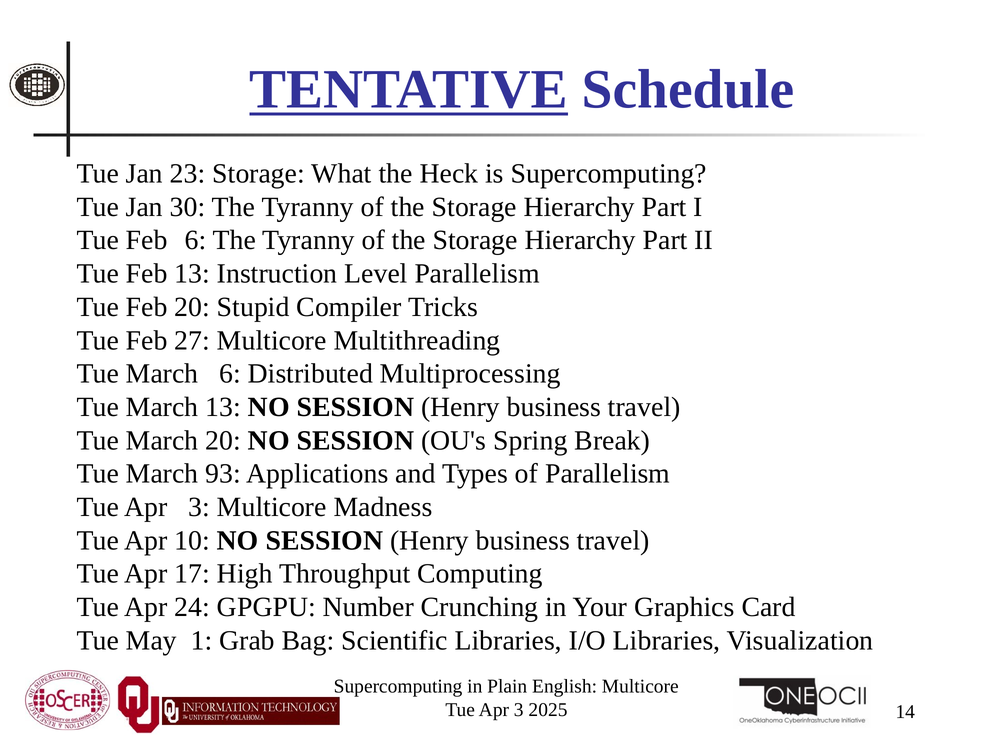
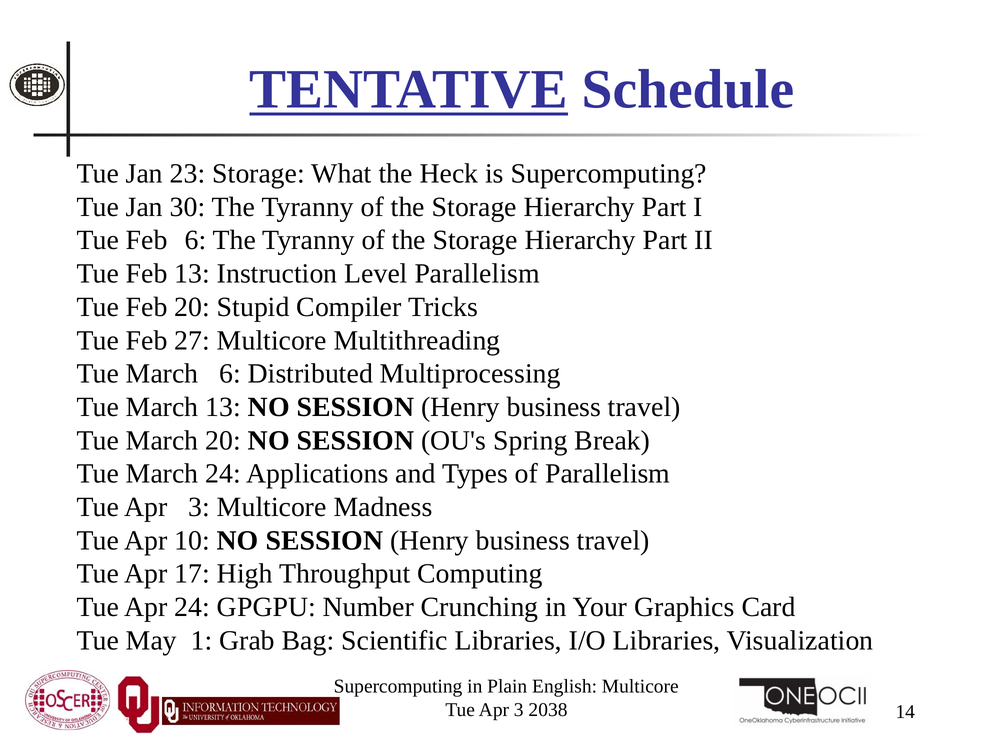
March 93: 93 -> 24
2025: 2025 -> 2038
